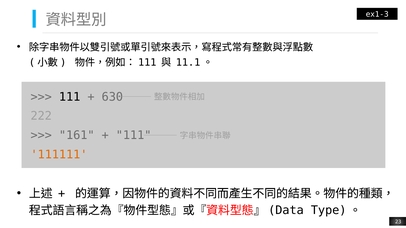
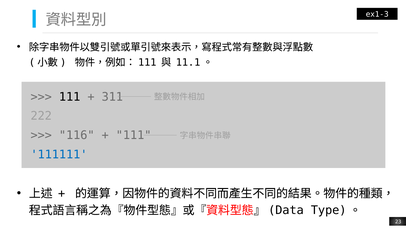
630: 630 -> 311
161: 161 -> 116
111111 colour: orange -> blue
